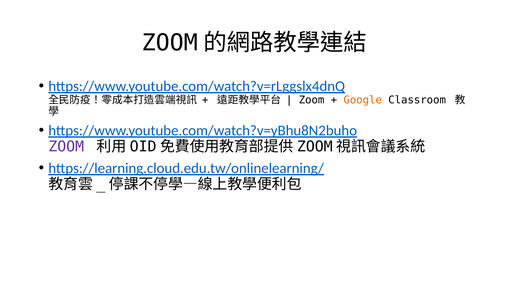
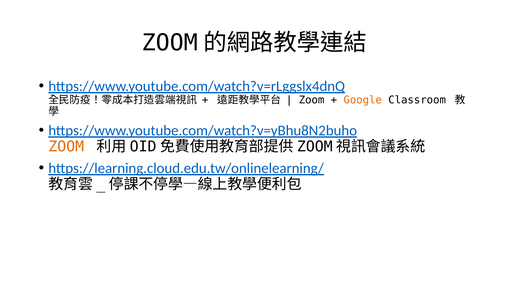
ZOOM at (66, 147) colour: purple -> orange
